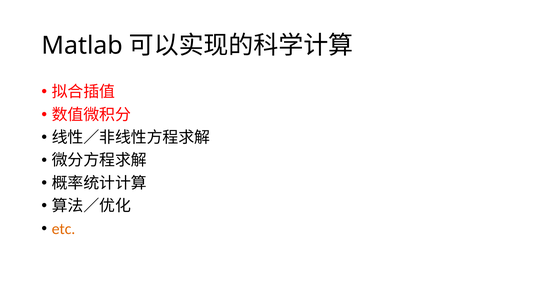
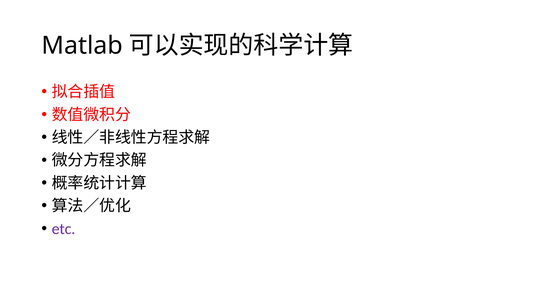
etc colour: orange -> purple
